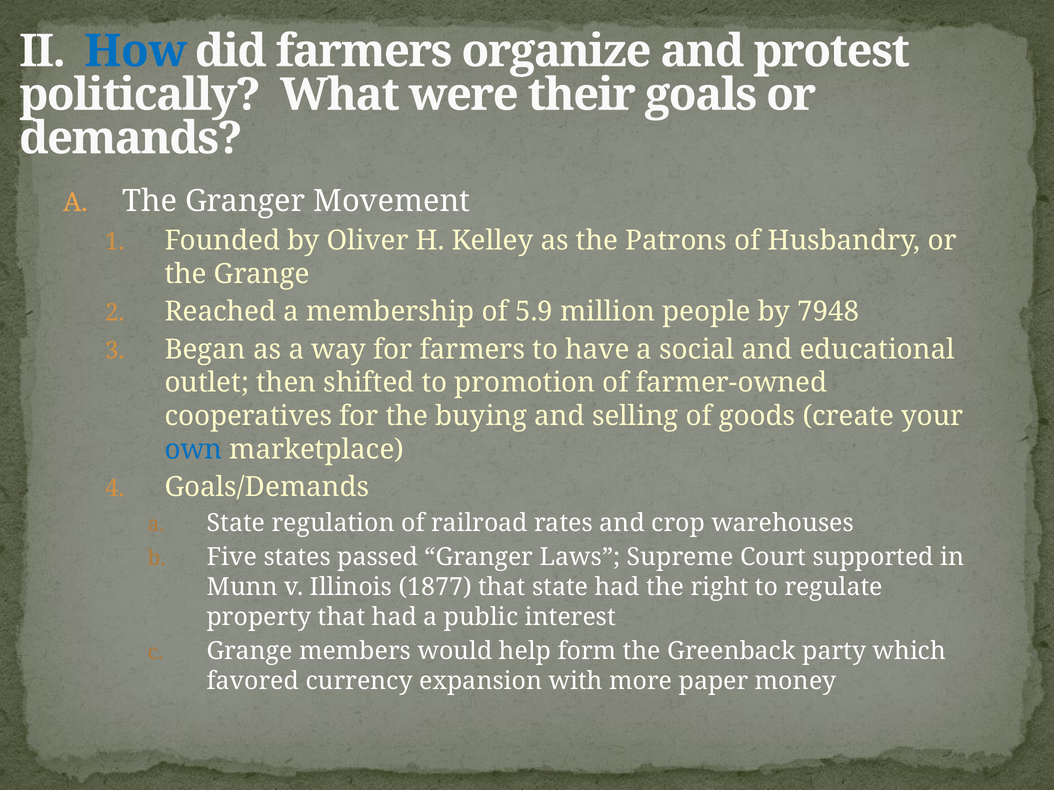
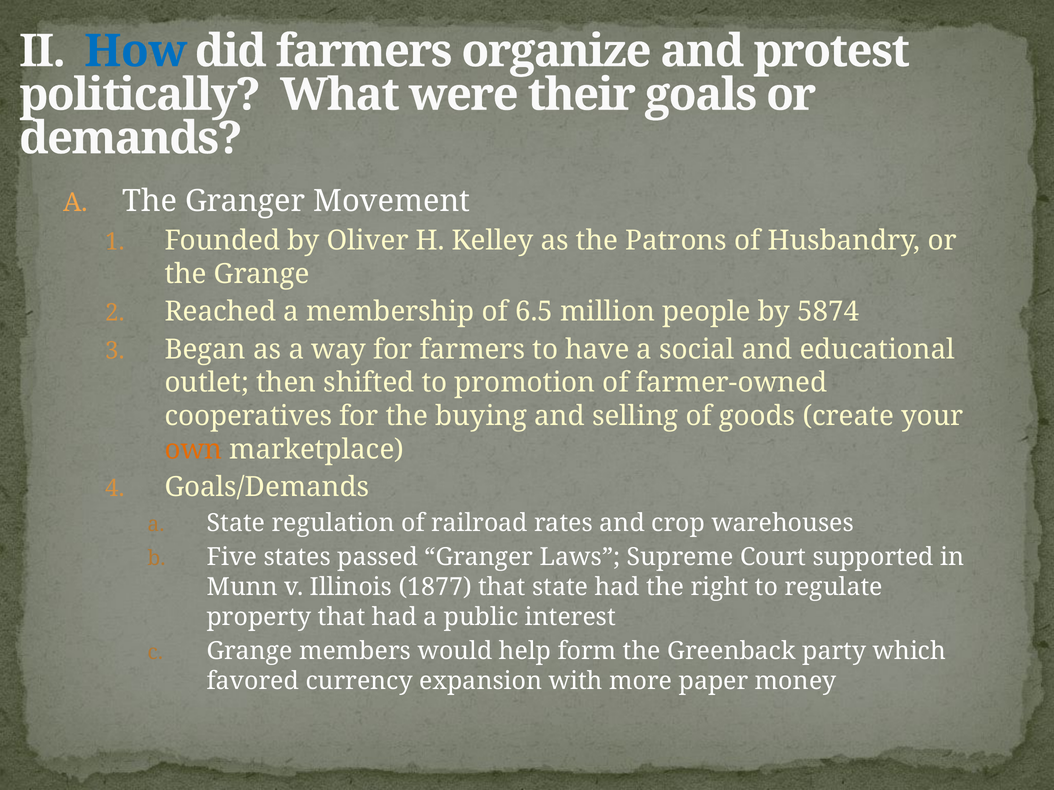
5.9: 5.9 -> 6.5
7948: 7948 -> 5874
own colour: blue -> orange
